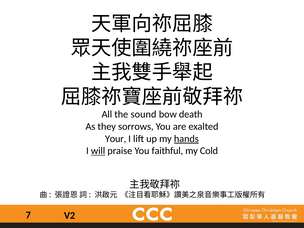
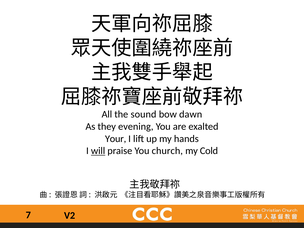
death: death -> dawn
sorrows: sorrows -> evening
hands underline: present -> none
faithful: faithful -> church
